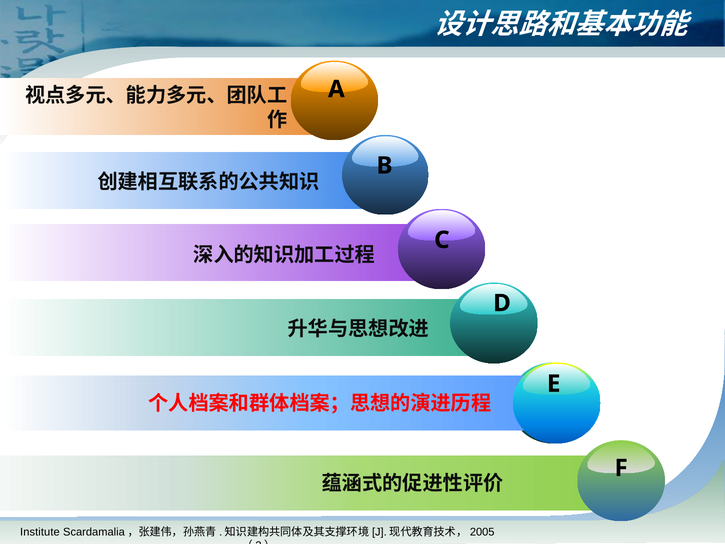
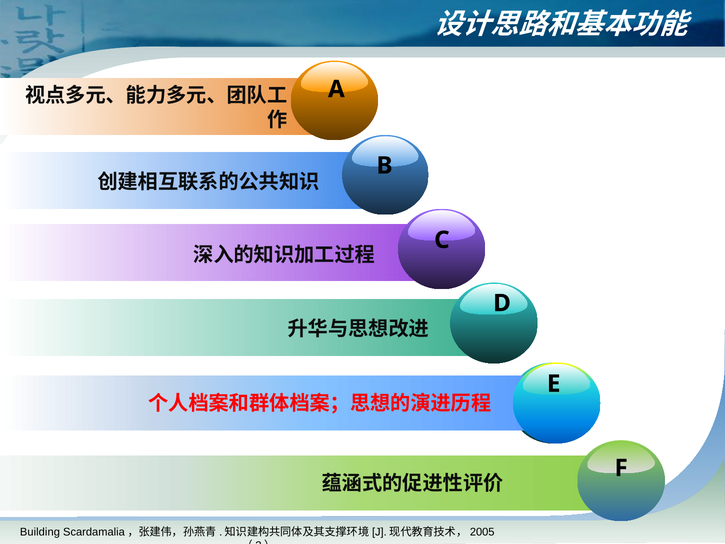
Institute: Institute -> Building
